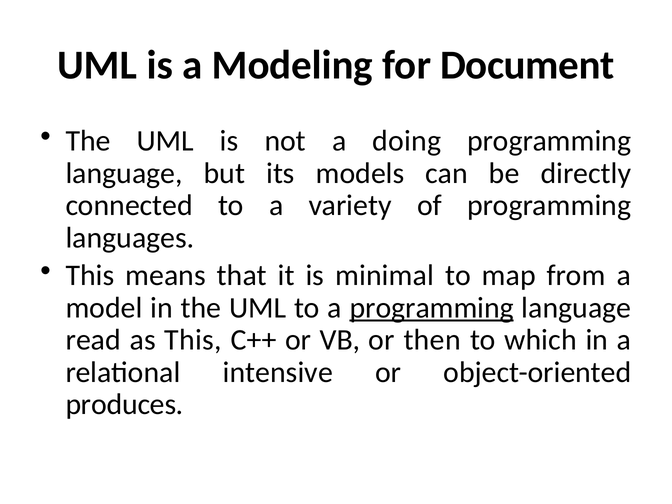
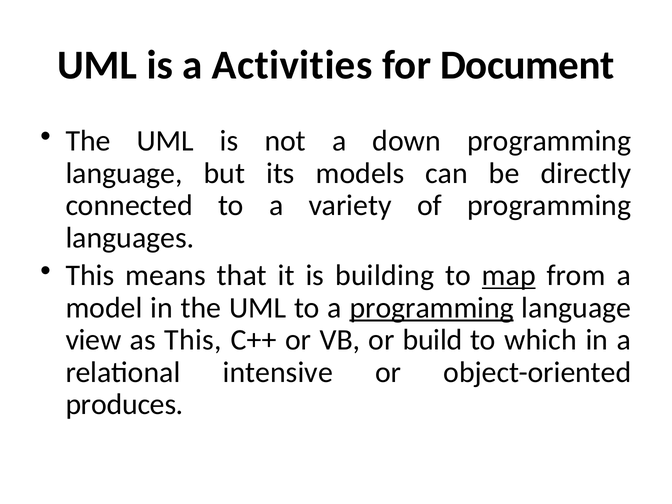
Modeling: Modeling -> Activities
doing: doing -> down
minimal: minimal -> building
map underline: none -> present
read: read -> view
then: then -> build
